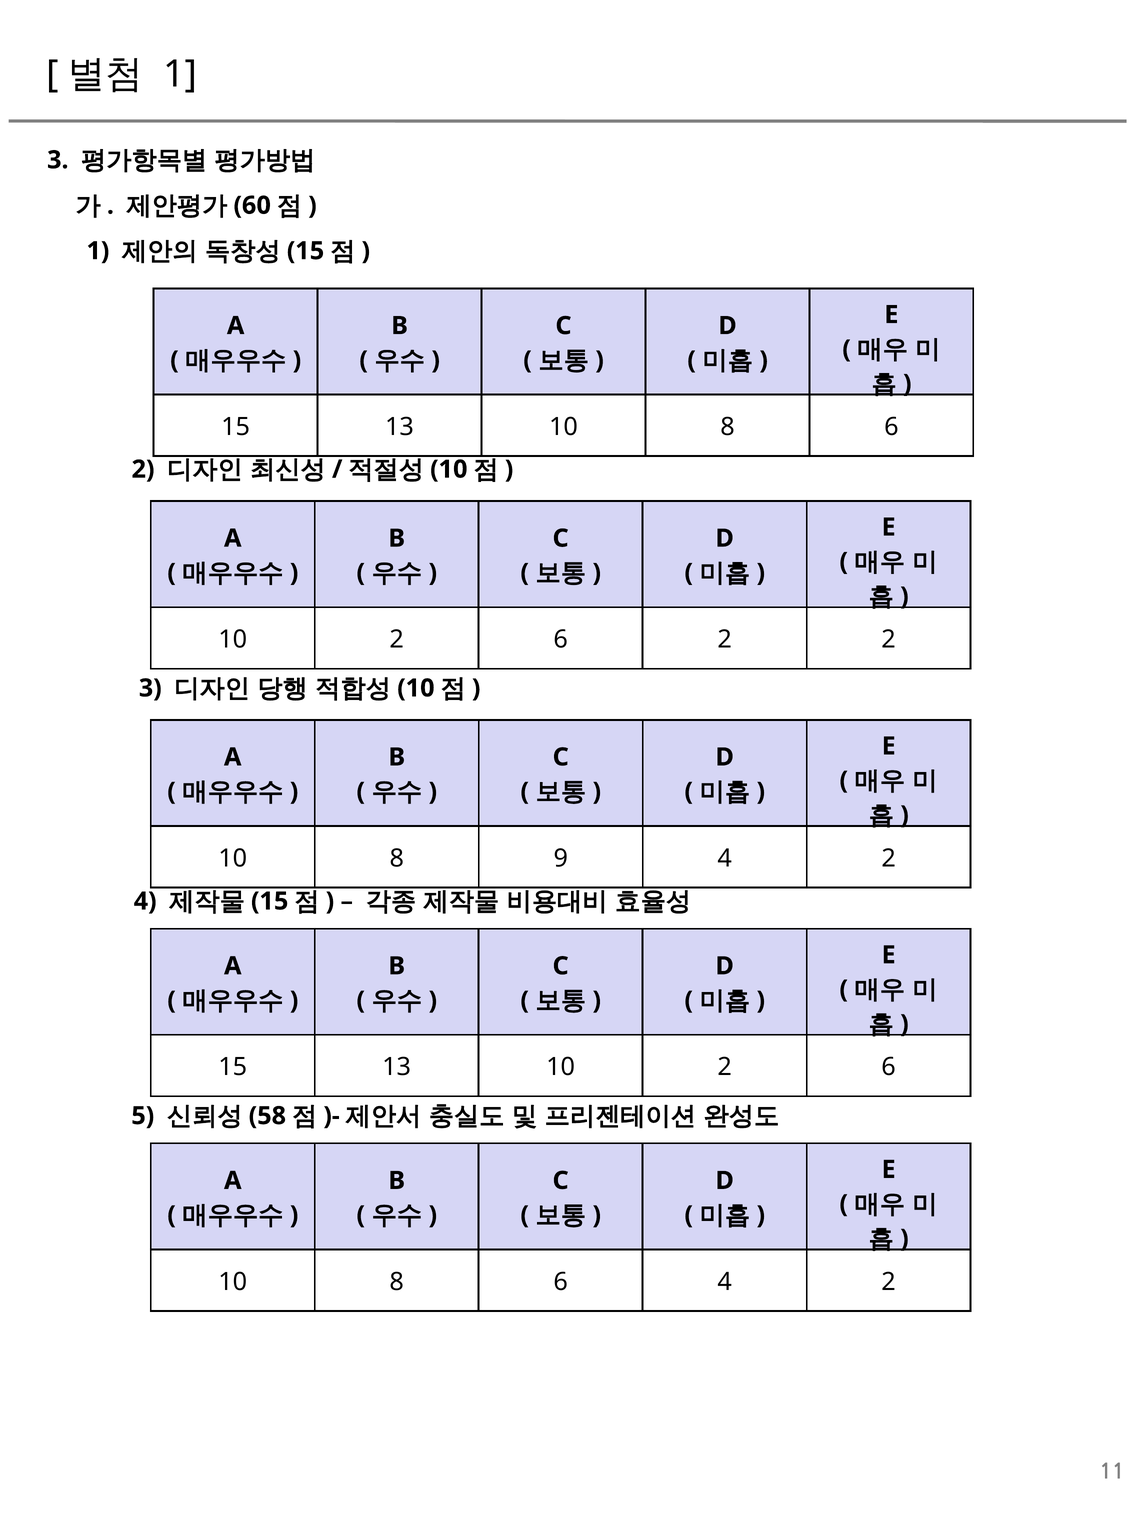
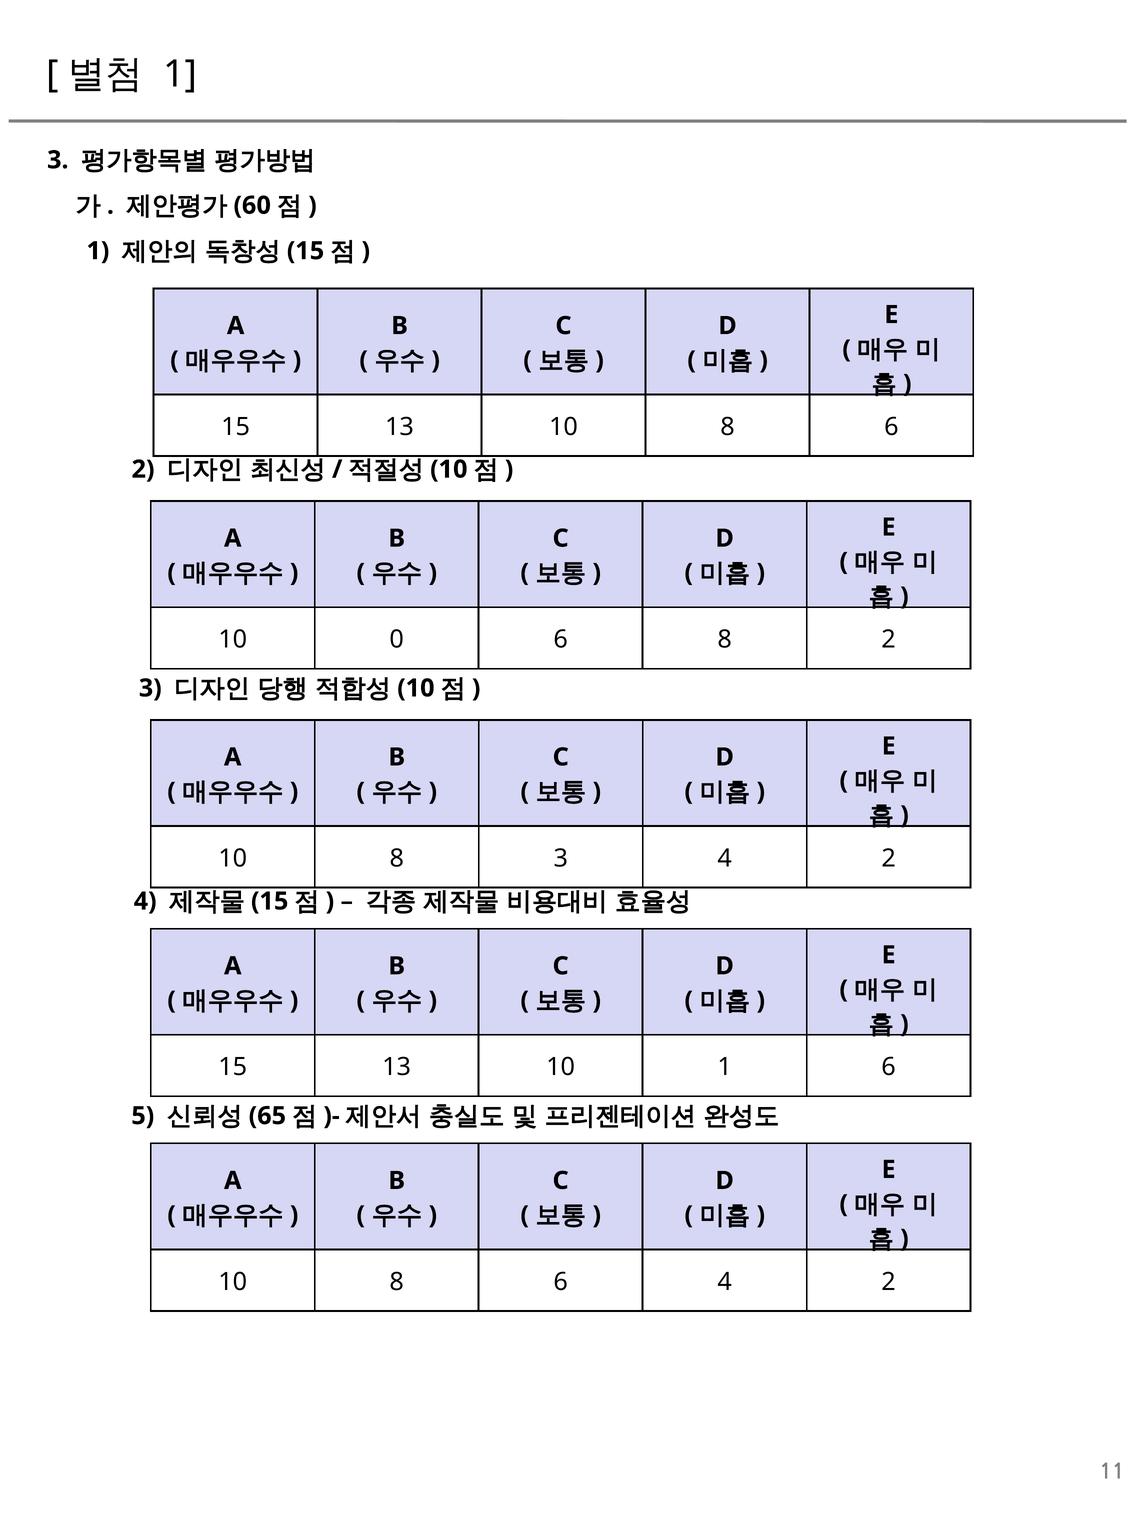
2 at (397, 639): 2 -> 0
2 at (725, 639): 2 -> 8
8 9: 9 -> 3
13 10 2: 2 -> 1
58: 58 -> 65
